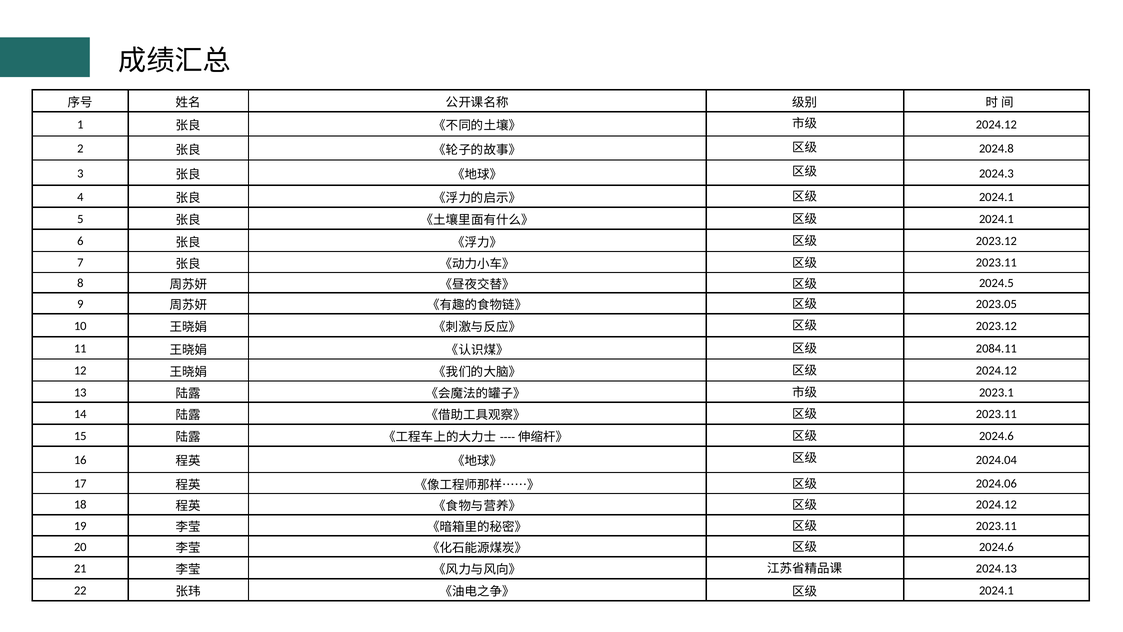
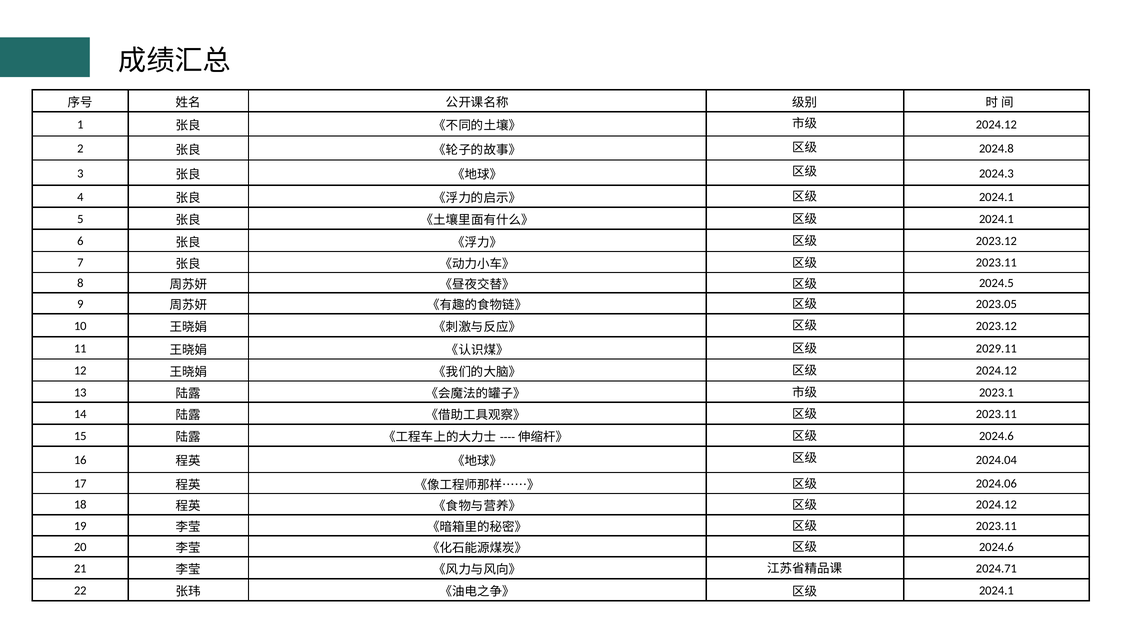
2084.11: 2084.11 -> 2029.11
2024.13: 2024.13 -> 2024.71
